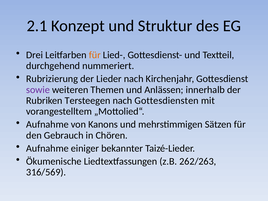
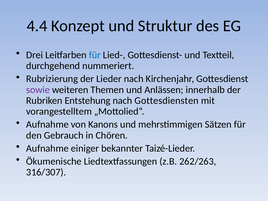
2.1: 2.1 -> 4.4
für at (95, 55) colour: orange -> blue
Tersteegen: Tersteegen -> Entstehung
316/569: 316/569 -> 316/307
